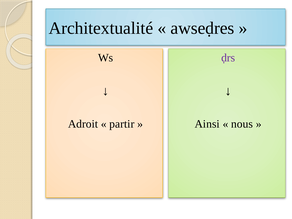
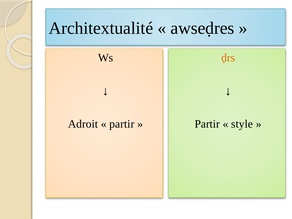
ḍrs colour: purple -> orange
Ainsi at (207, 124): Ainsi -> Partir
nous: nous -> style
